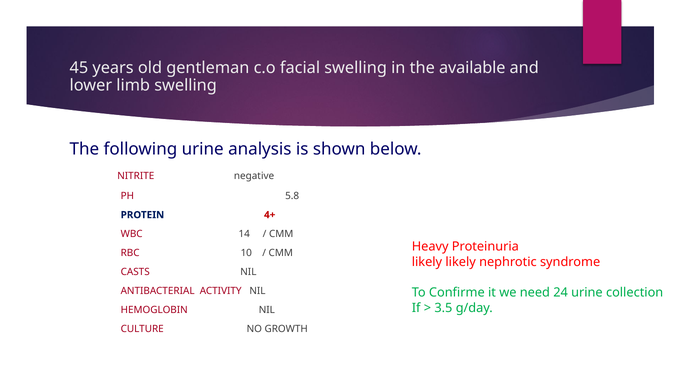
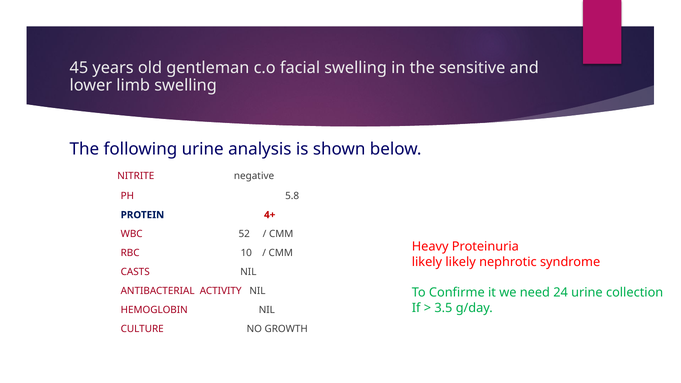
available: available -> sensitive
14: 14 -> 52
